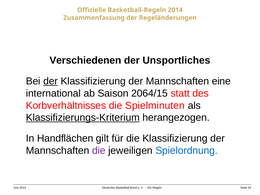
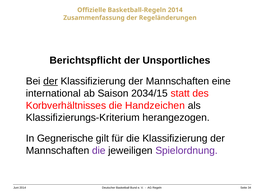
Verschiedenen: Verschiedenen -> Berichtspflicht
2064/15: 2064/15 -> 2034/15
Spielminuten: Spielminuten -> Handzeichen
Klassifizierungs-Kriterium underline: present -> none
Handflächen: Handflächen -> Gegnerische
Spielordnung colour: blue -> purple
